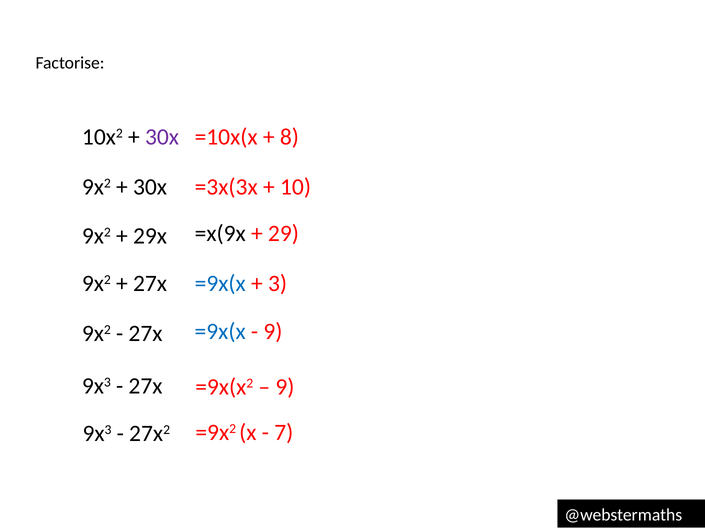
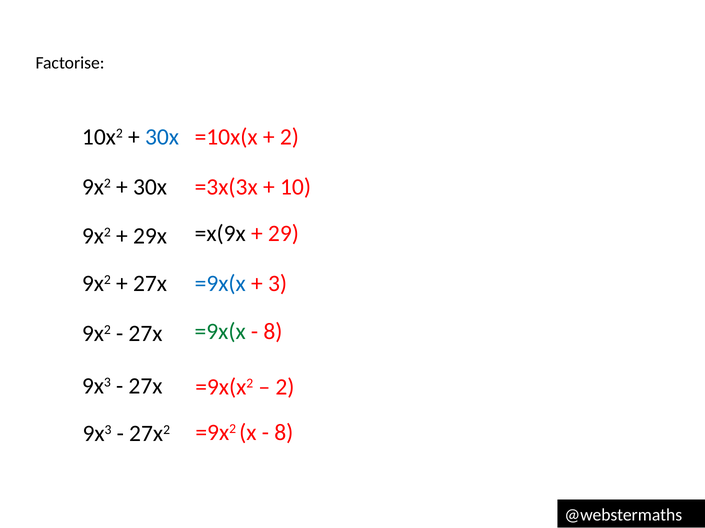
30x at (162, 137) colour: purple -> blue
8 at (289, 137): 8 -> 2
=9x(x at (220, 332) colour: blue -> green
9 at (273, 332): 9 -> 8
9 at (285, 388): 9 -> 2
7 at (284, 433): 7 -> 8
